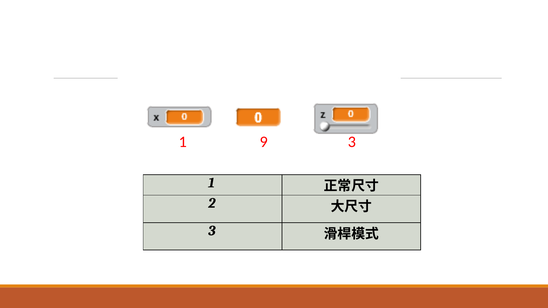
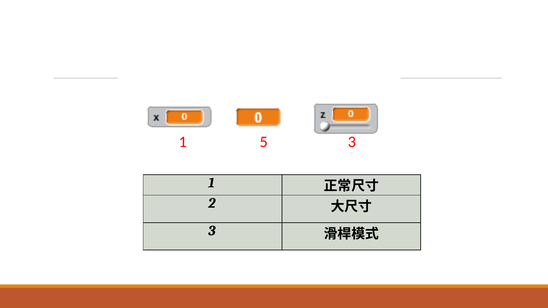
9: 9 -> 5
